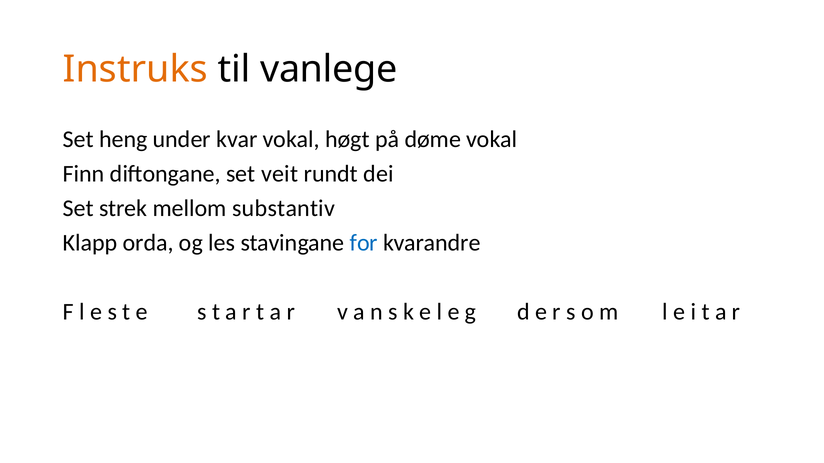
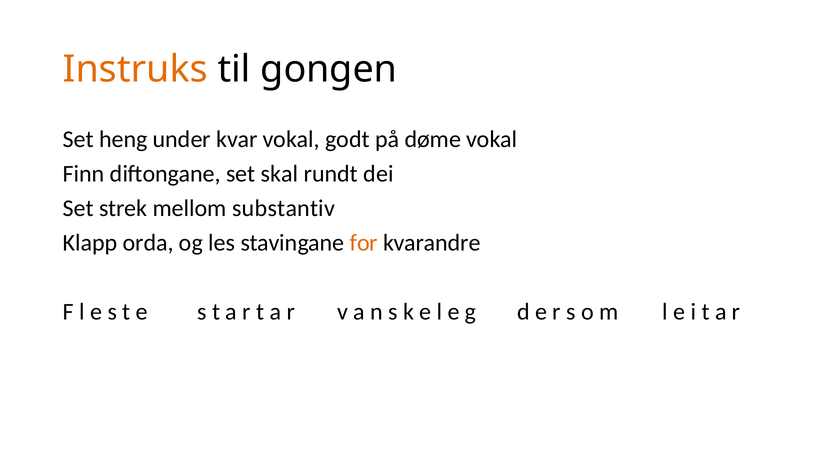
vanlege: vanlege -> gongen
høgt: høgt -> godt
veit: veit -> skal
for colour: blue -> orange
